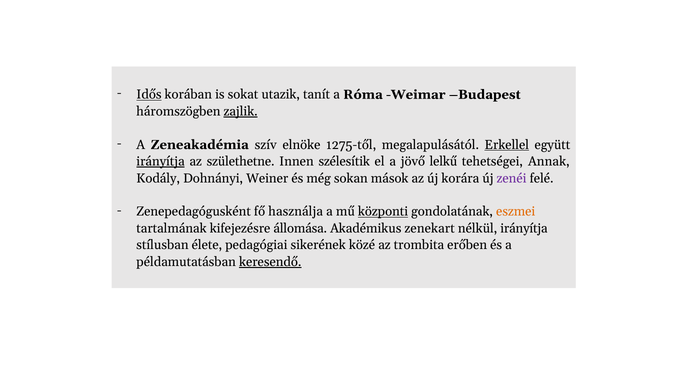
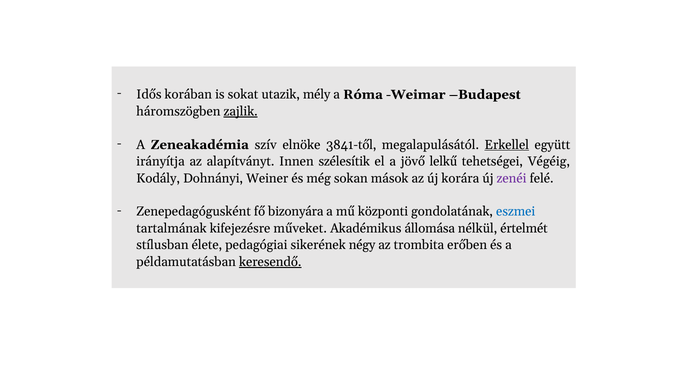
Idős underline: present -> none
tanít: tanít -> mély
1275-től: 1275-től -> 3841-től
irányítja at (161, 161) underline: present -> none
születhetne: születhetne -> alapítványt
Annak: Annak -> Végéig
használja: használja -> bizonyára
központi underline: present -> none
eszmei colour: orange -> blue
állomása: állomása -> műveket
zenekart: zenekart -> állomása
nélkül irányítja: irányítja -> értelmét
közé: közé -> négy
